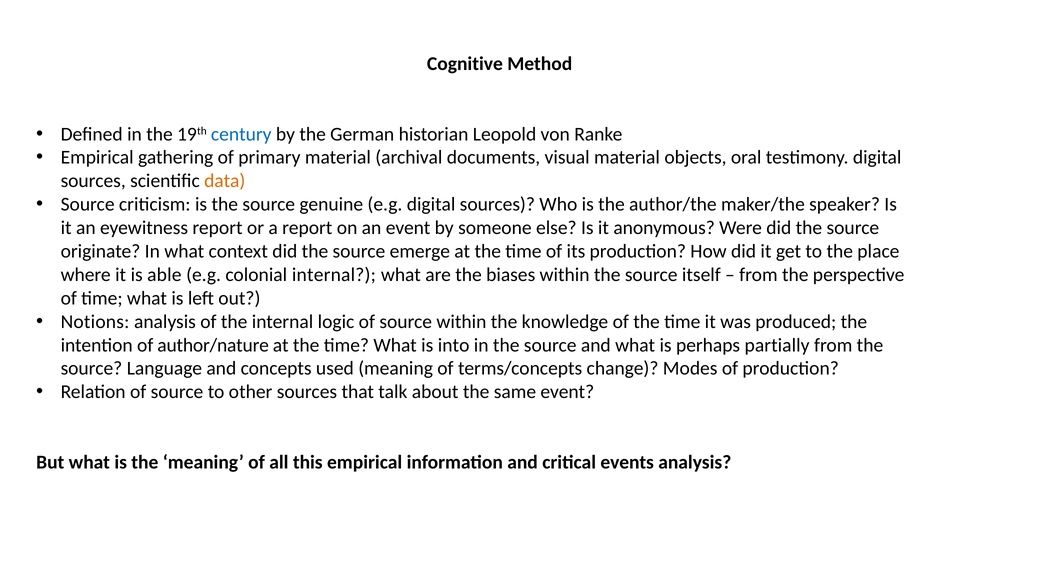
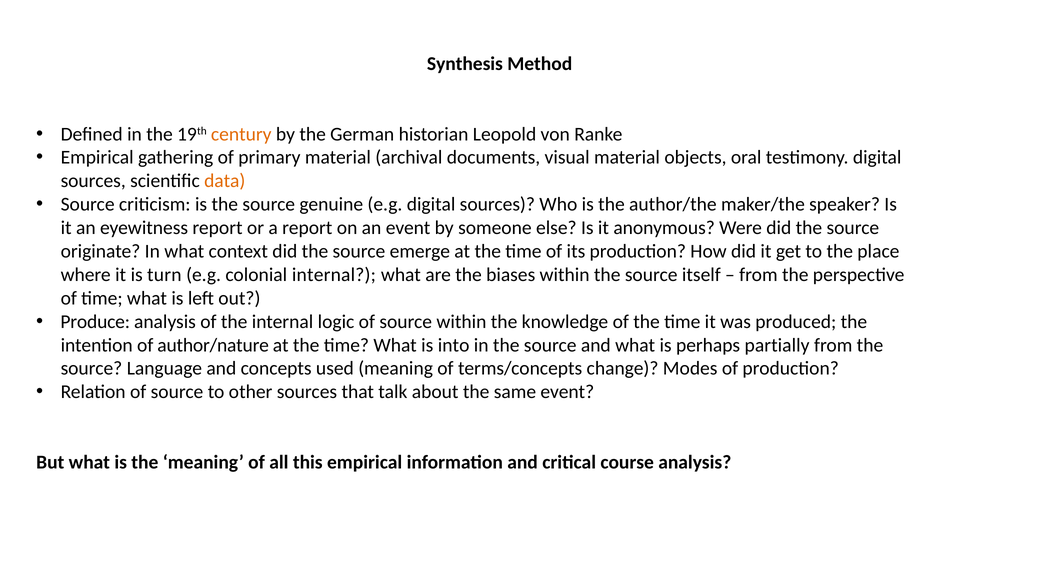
Cognitive: Cognitive -> Synthesis
century colour: blue -> orange
able: able -> turn
Notions: Notions -> Produce
events: events -> course
